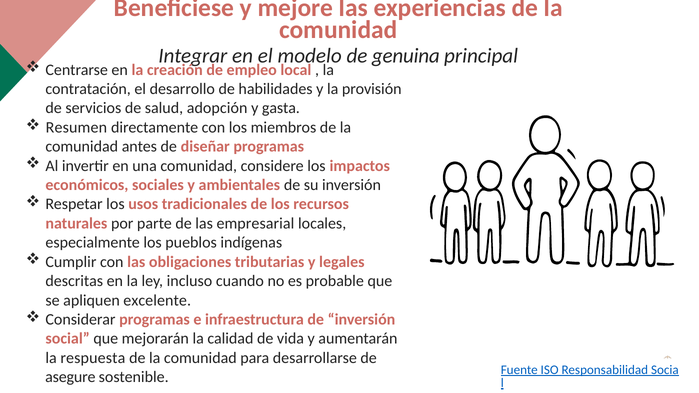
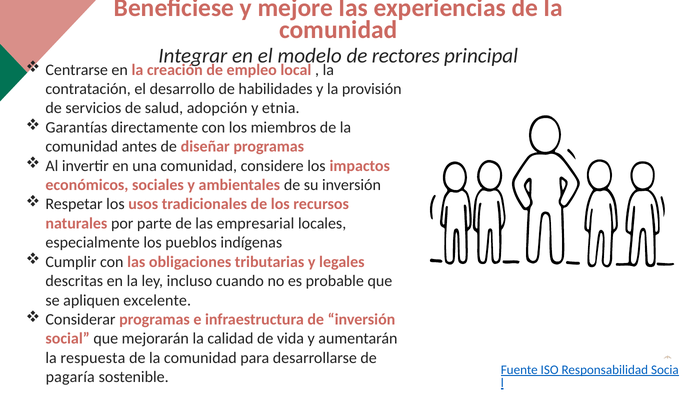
genuina: genuina -> rectores
gasta: gasta -> etnia
Resumen: Resumen -> Garantías
asegure: asegure -> pagaría
